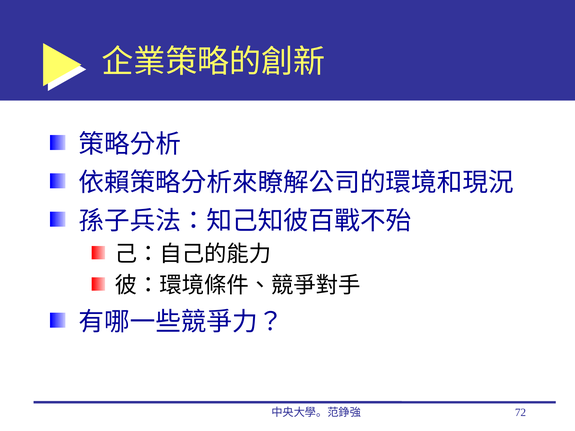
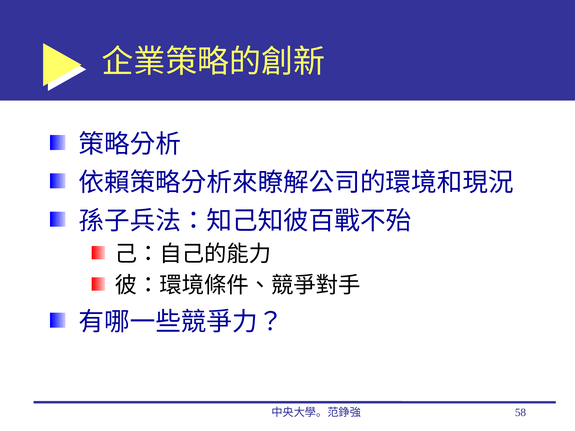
72: 72 -> 58
